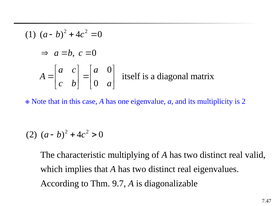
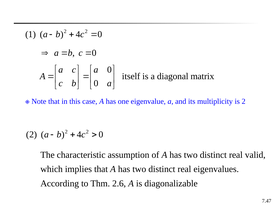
multiplying: multiplying -> assumption
9.7: 9.7 -> 2.6
